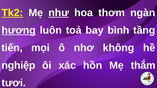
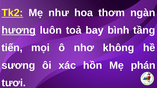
như underline: present -> none
nghiệp: nghiệp -> sương
thắm: thắm -> phán
